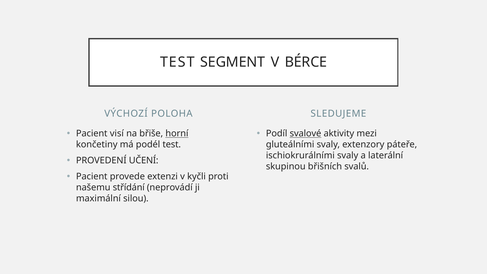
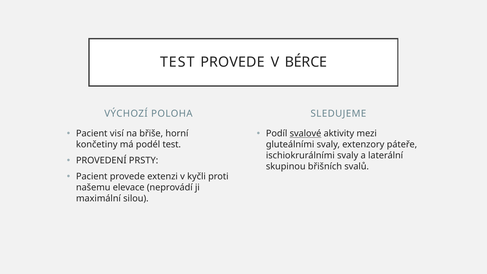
TEST SEGMENT: SEGMENT -> PROVEDE
horní underline: present -> none
UČENÍ: UČENÍ -> PRSTY
střídání: střídání -> elevace
